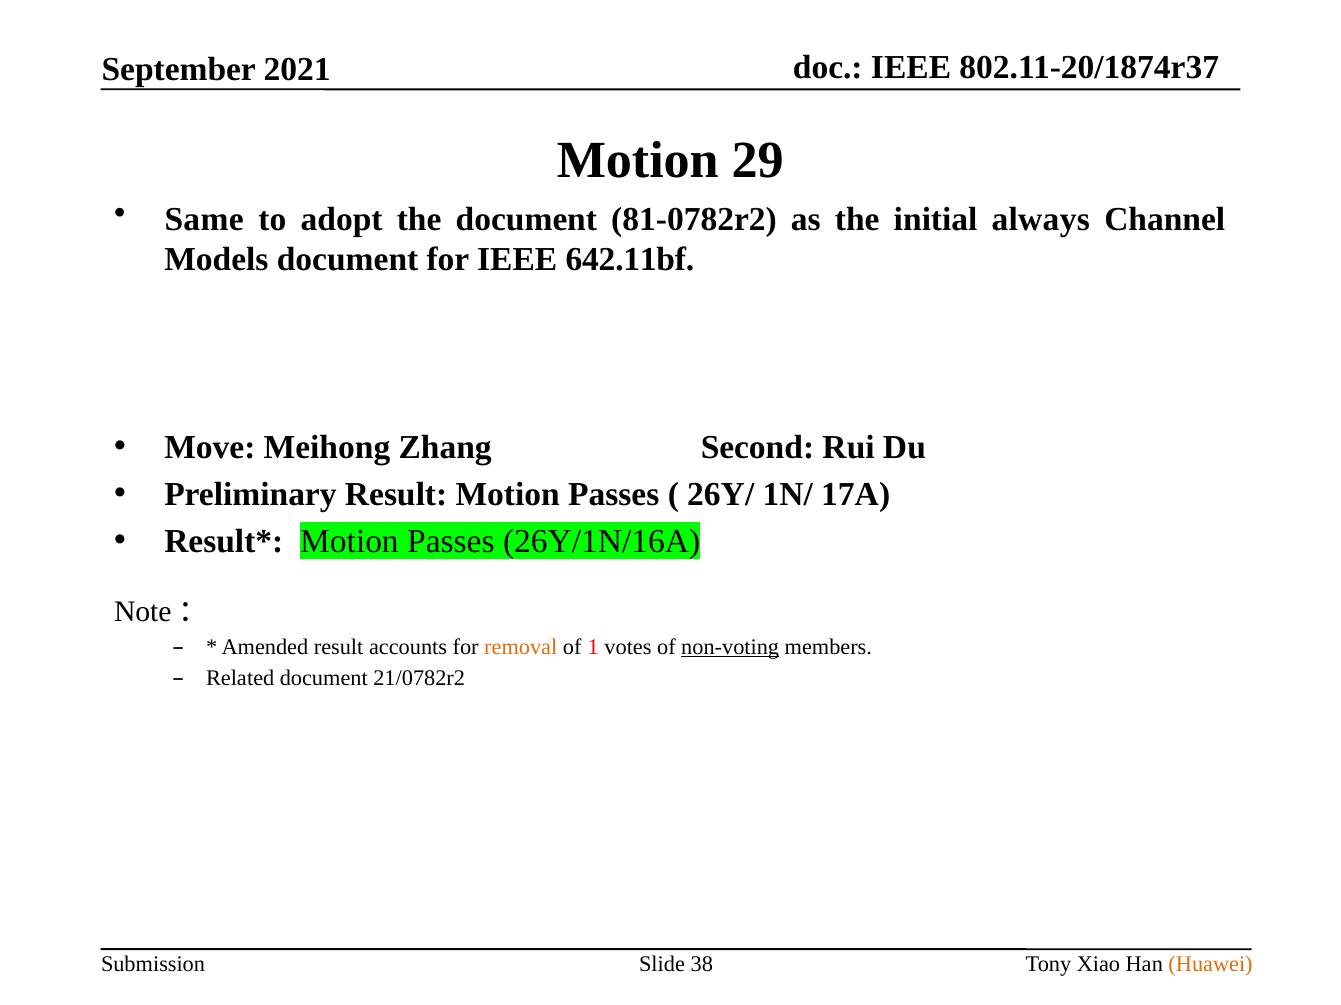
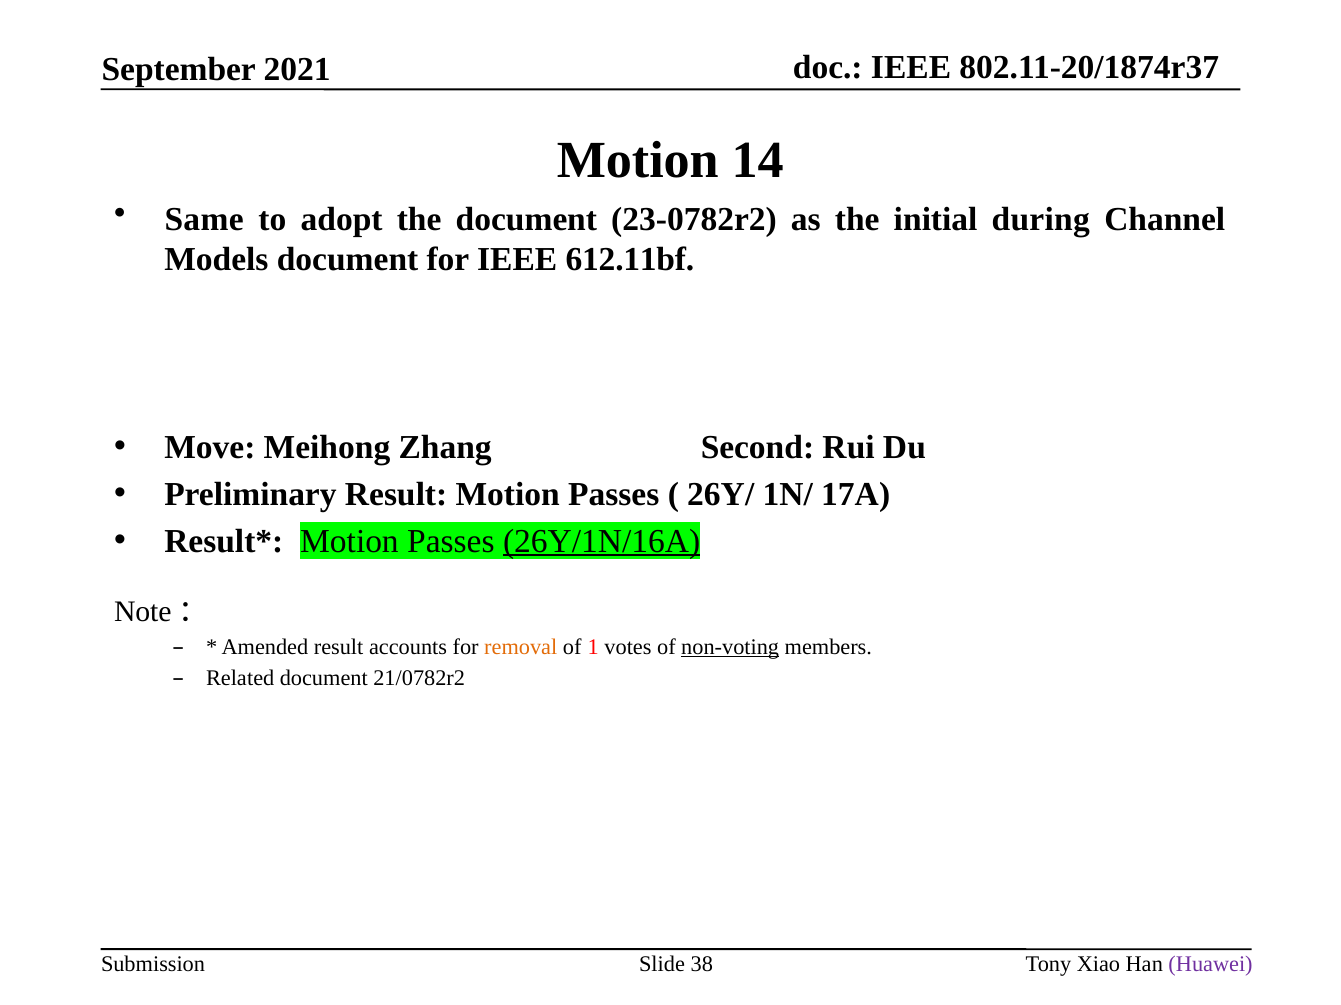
29: 29 -> 14
81-0782r2: 81-0782r2 -> 23-0782r2
always: always -> during
642.11bf: 642.11bf -> 612.11bf
26Y/1N/16A underline: none -> present
Huawei colour: orange -> purple
